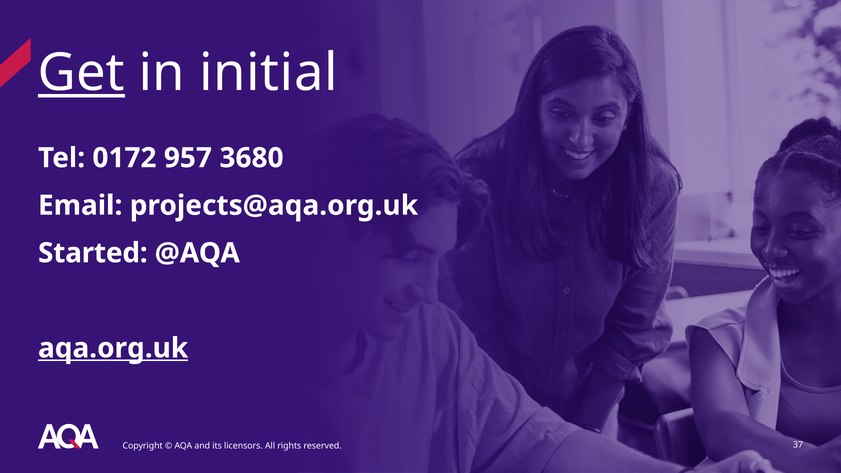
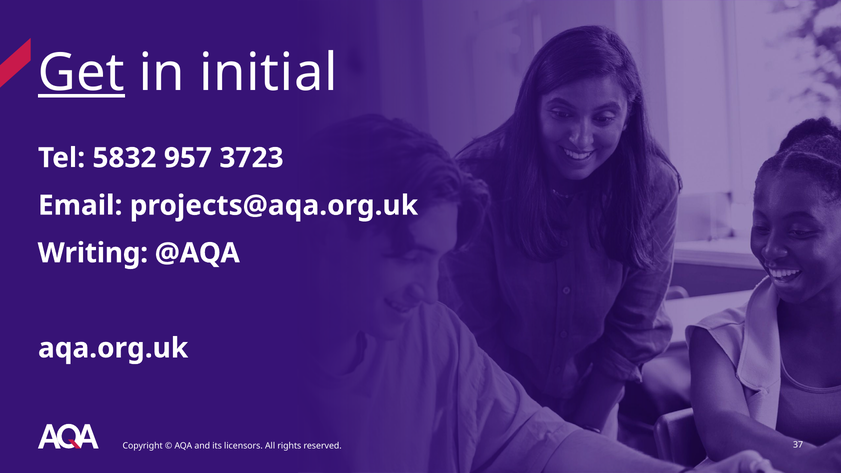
0172: 0172 -> 5832
3680: 3680 -> 3723
Started: Started -> Writing
aqa.org.uk underline: present -> none
